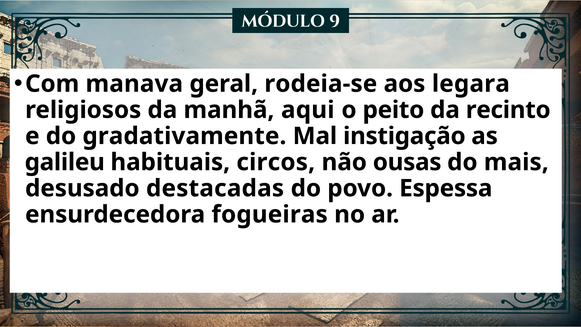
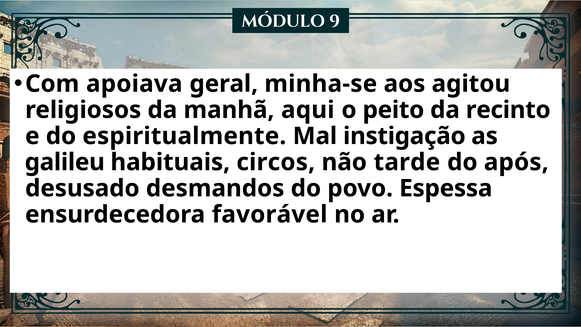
manava: manava -> apoiava
rodeia-se: rodeia-se -> minha-se
legara: legara -> agitou
gradativamente: gradativamente -> espiritualmente
ousas: ousas -> tarde
mais: mais -> após
destacadas: destacadas -> desmandos
fogueiras: fogueiras -> favorável
